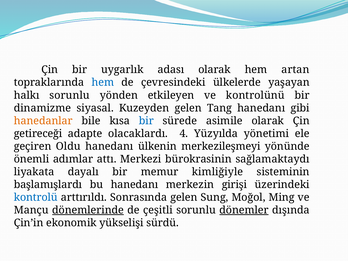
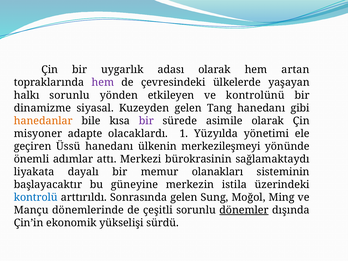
hem at (103, 82) colour: blue -> purple
bir at (146, 121) colour: blue -> purple
getireceği: getireceği -> misyoner
4: 4 -> 1
Oldu: Oldu -> Üssü
kimliğiyle: kimliğiyle -> olanakları
başlamışlardı: başlamışlardı -> başlayacaktır
bu hanedanı: hanedanı -> güneyine
girişi: girişi -> istila
dönemlerinde underline: present -> none
